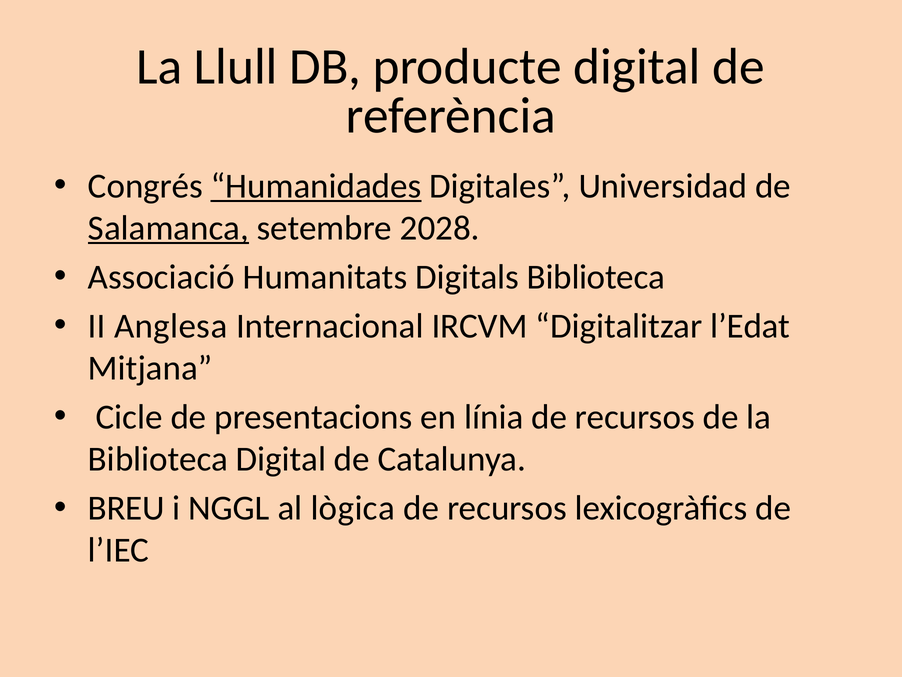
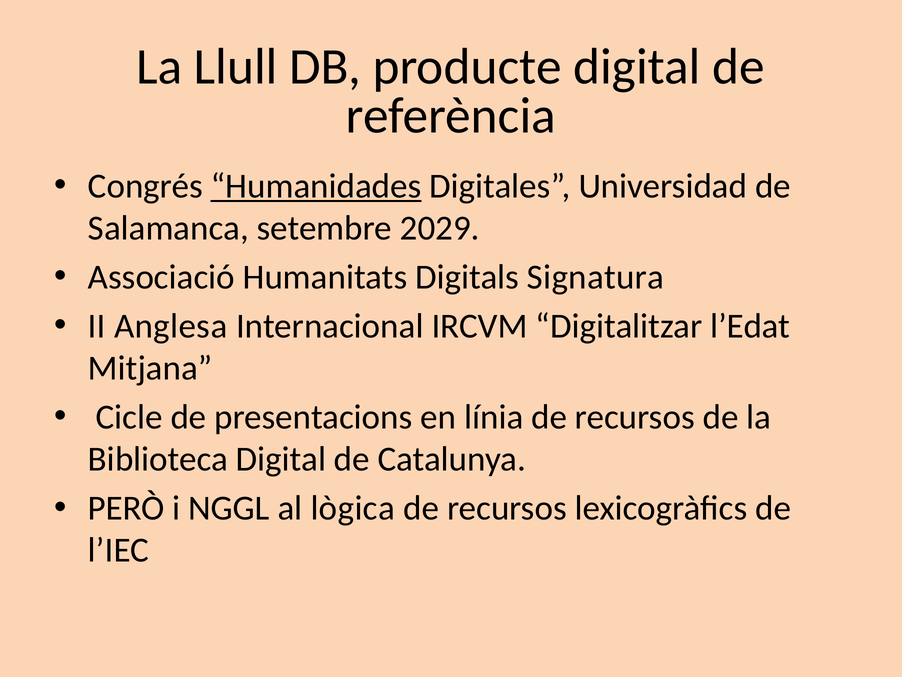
Salamanca underline: present -> none
2028: 2028 -> 2029
Digitals Biblioteca: Biblioteca -> Signatura
BREU: BREU -> PERÒ
